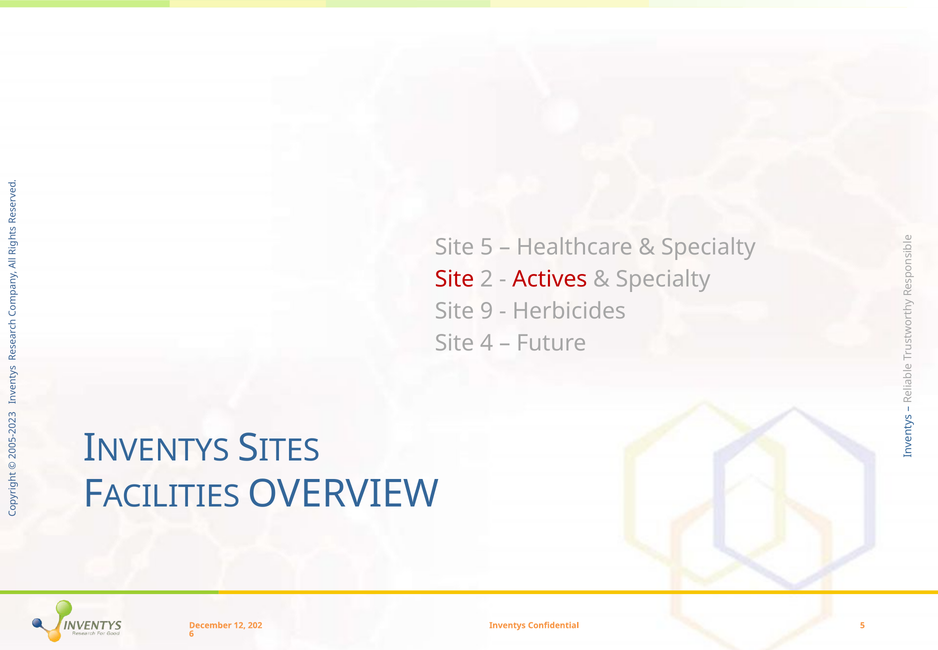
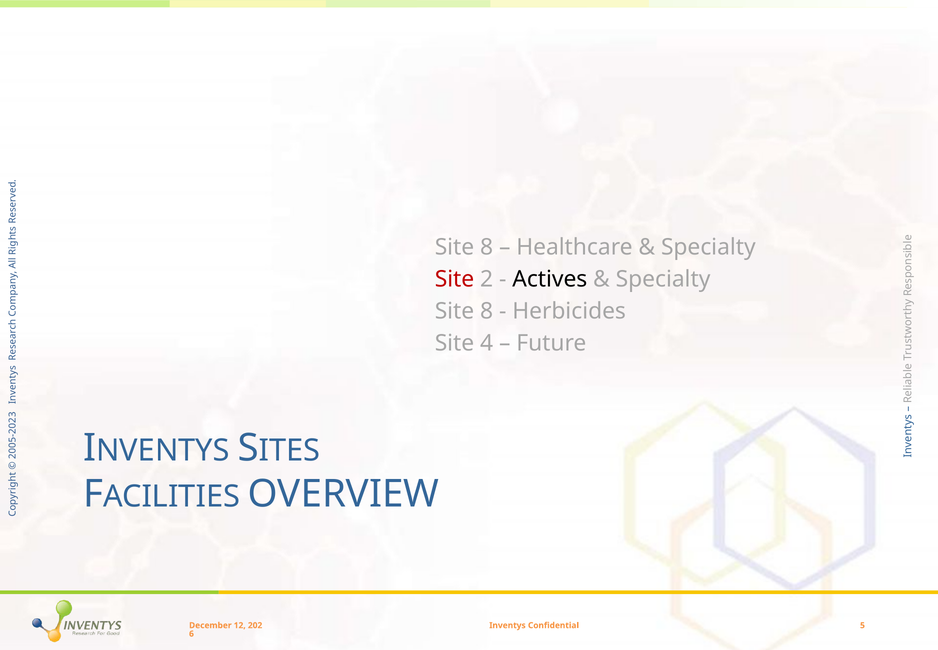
5 at (487, 247): 5 -> 8
Actives colour: red -> black
9 at (487, 311): 9 -> 8
